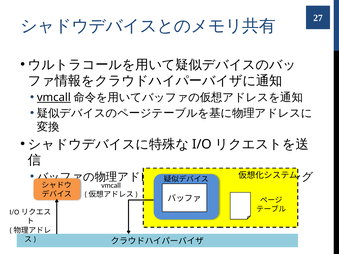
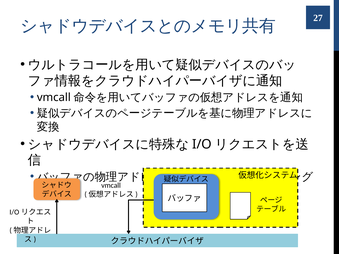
vmcall at (54, 98) underline: present -> none
